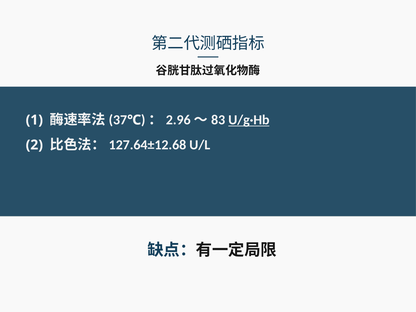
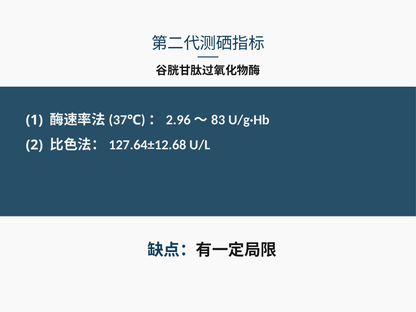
U/g·Hb underline: present -> none
